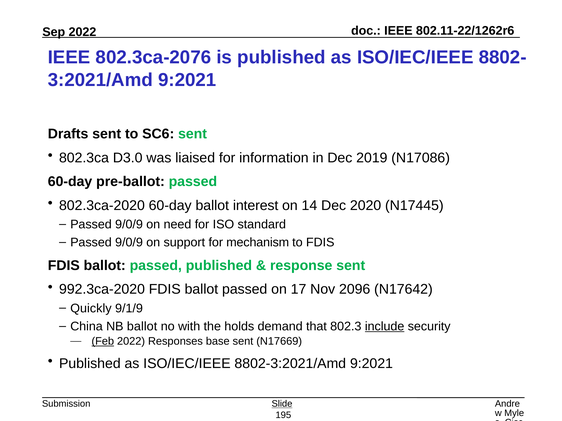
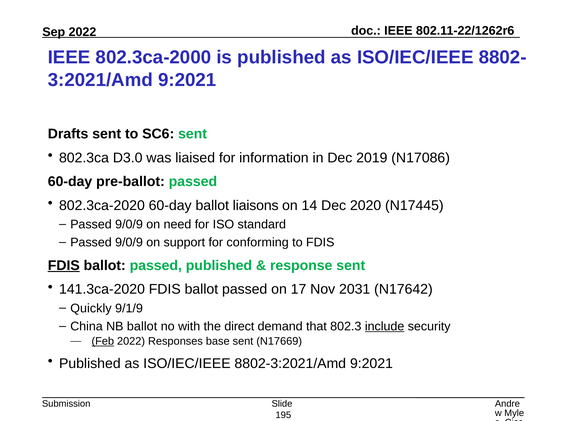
802.3ca-2076: 802.3ca-2076 -> 802.3ca-2000
interest: interest -> liaisons
mechanism: mechanism -> conforming
FDIS at (64, 266) underline: none -> present
992.3ca-2020: 992.3ca-2020 -> 141.3ca-2020
2096: 2096 -> 2031
holds: holds -> direct
Slide underline: present -> none
